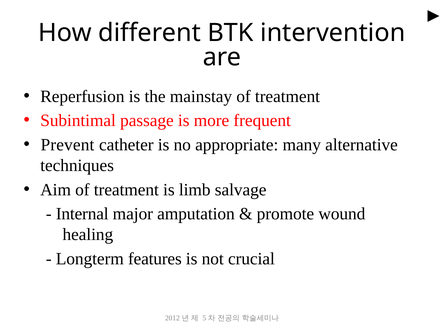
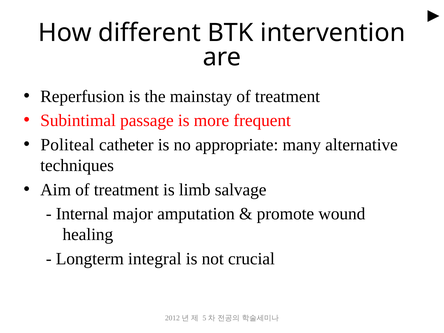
Prevent: Prevent -> Politeal
features: features -> integral
